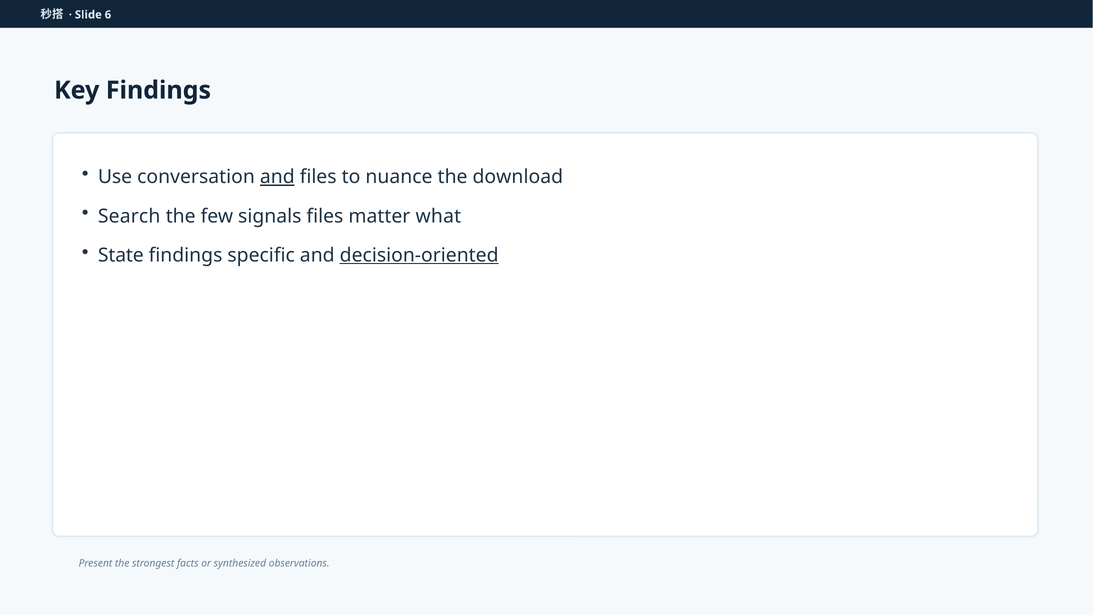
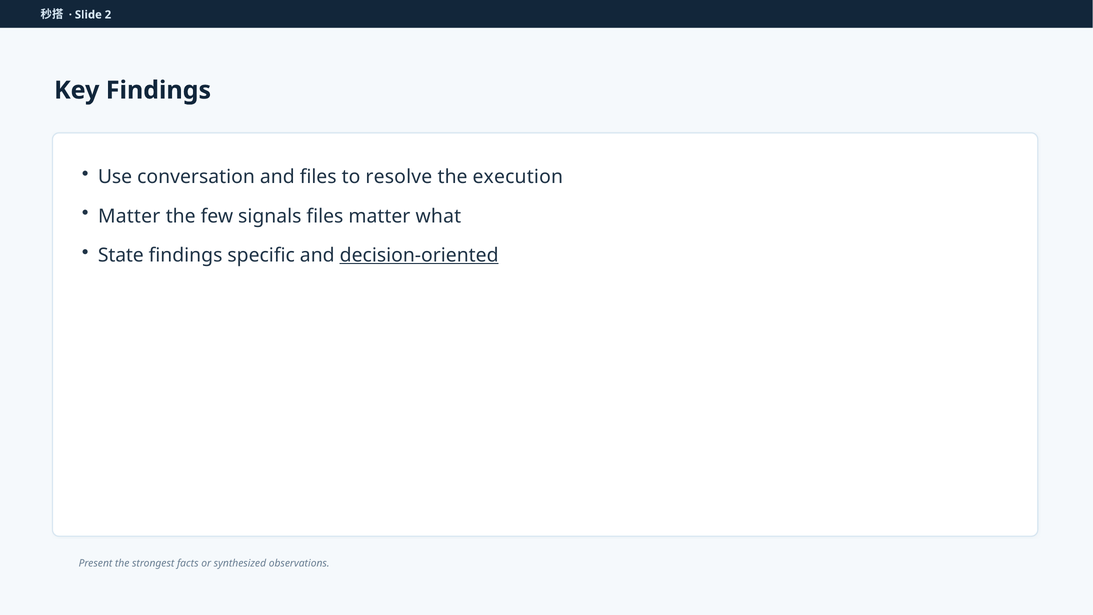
6: 6 -> 2
and at (277, 177) underline: present -> none
nuance: nuance -> resolve
download: download -> execution
Search at (129, 216): Search -> Matter
